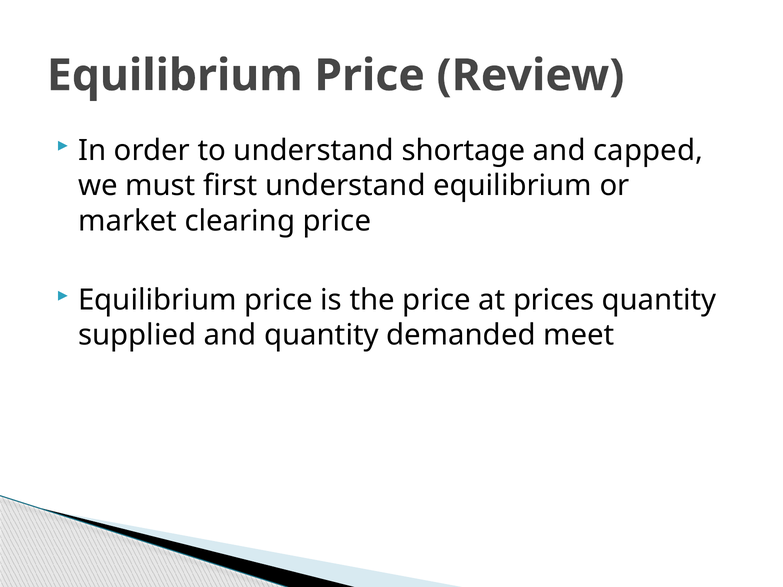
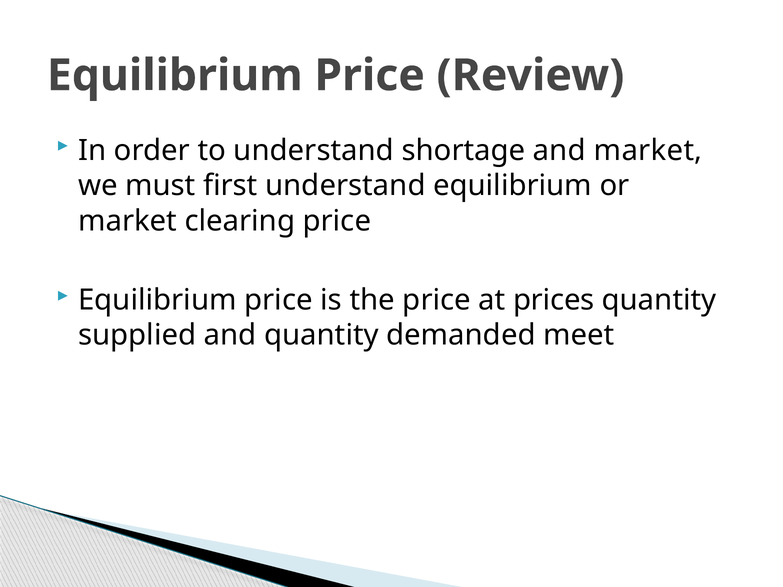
and capped: capped -> market
